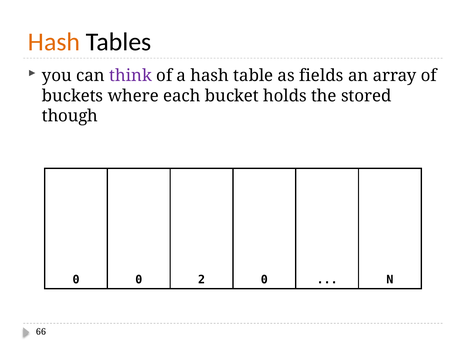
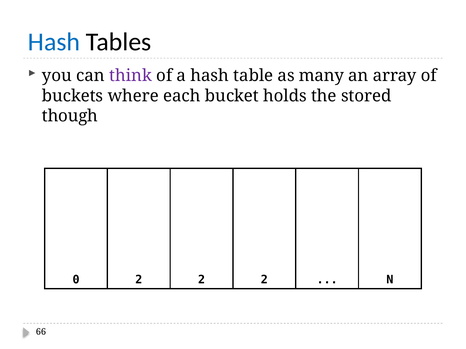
Hash at (54, 42) colour: orange -> blue
fields: fields -> many
0 0: 0 -> 2
0 at (264, 280): 0 -> 2
